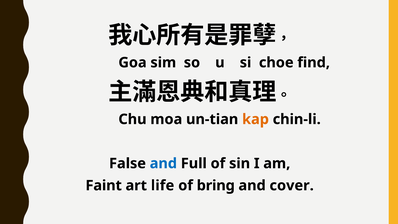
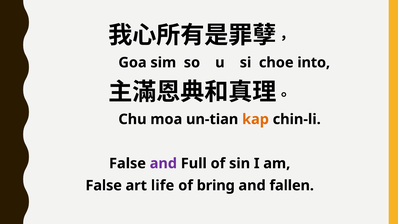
find: find -> into
and at (163, 163) colour: blue -> purple
Faint at (104, 185): Faint -> False
cover: cover -> fallen
